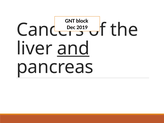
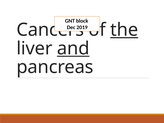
the underline: none -> present
